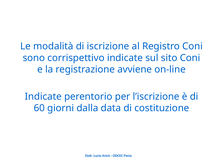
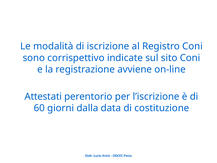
Indicate at (43, 96): Indicate -> Attestati
